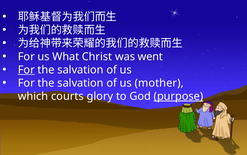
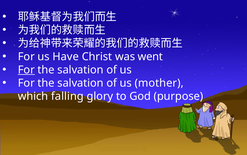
What: What -> Have
courts: courts -> falling
purpose underline: present -> none
